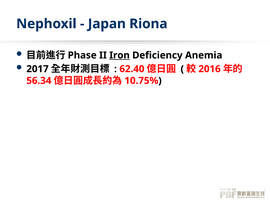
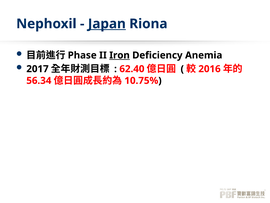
Japan underline: none -> present
